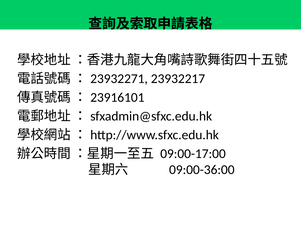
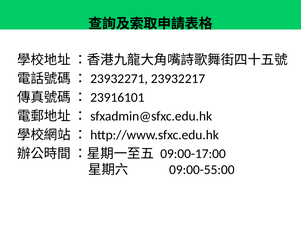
09:00-36:00: 09:00-36:00 -> 09:00-55:00
